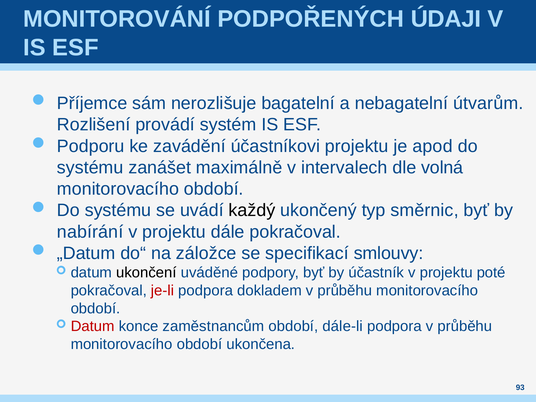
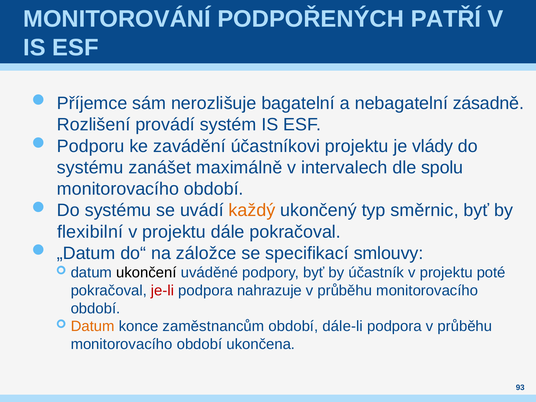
ÚDAJI: ÚDAJI -> PATŘÍ
útvarům: útvarům -> zásadně
apod: apod -> vlády
volná: volná -> spolu
každý colour: black -> orange
nabírání: nabírání -> flexibilní
dokladem: dokladem -> nahrazuje
Datum at (93, 326) colour: red -> orange
